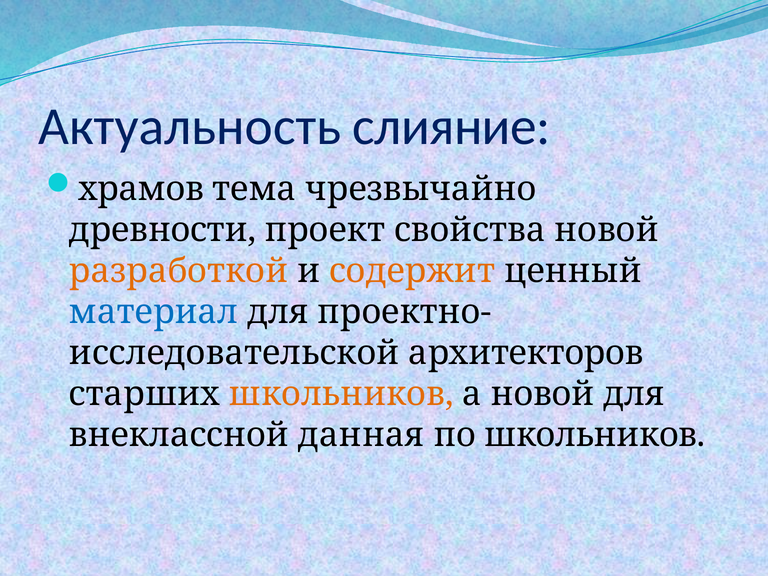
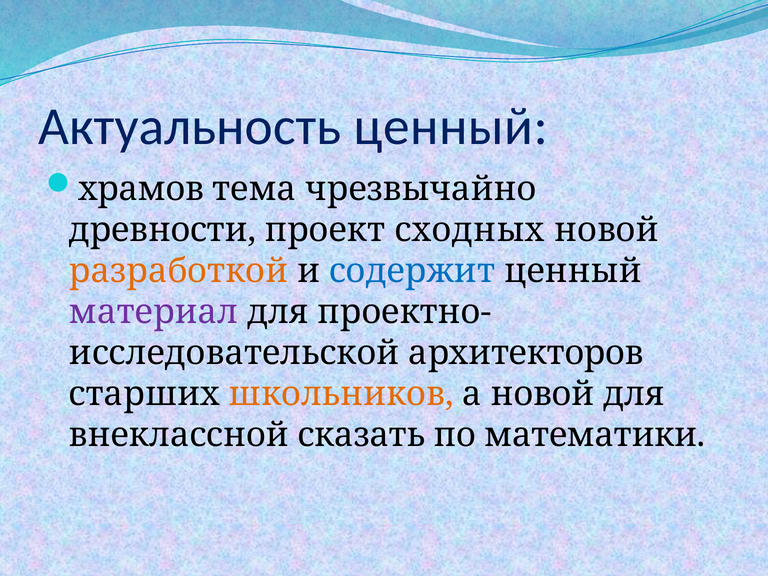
Актуальность слияние: слияние -> ценный
свойства: свойства -> сходных
содержит colour: orange -> blue
материал colour: blue -> purple
данная: данная -> сказать
по школьников: школьников -> математики
